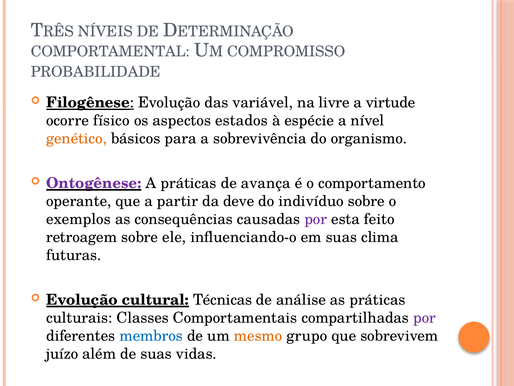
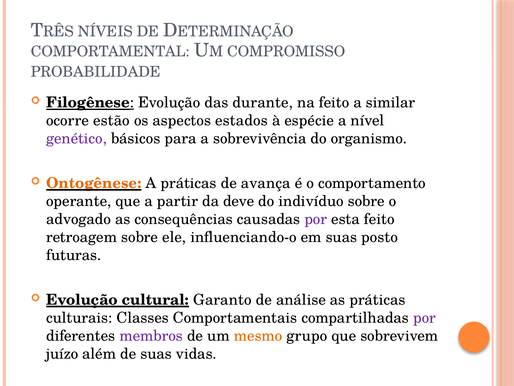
variável: variável -> durante
na livre: livre -> feito
virtude: virtude -> similar
físico: físico -> estão
genético colour: orange -> purple
Ontogênese colour: purple -> orange
exemplos: exemplos -> advogado
clima: clima -> posto
Técnicas: Técnicas -> Garanto
membros colour: blue -> purple
